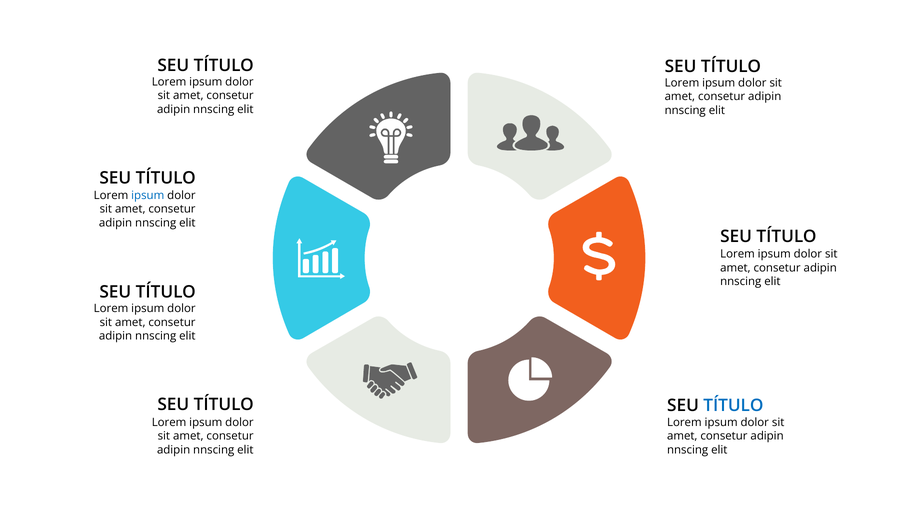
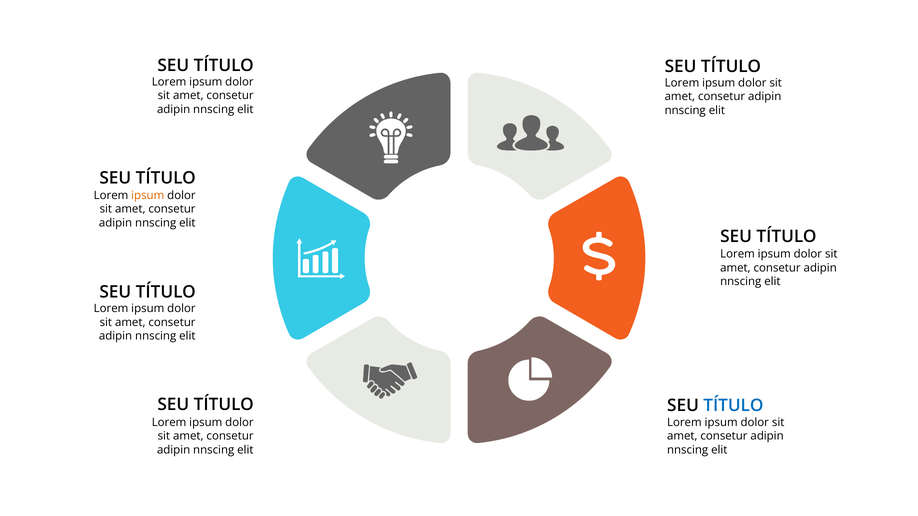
ipsum at (148, 196) colour: blue -> orange
